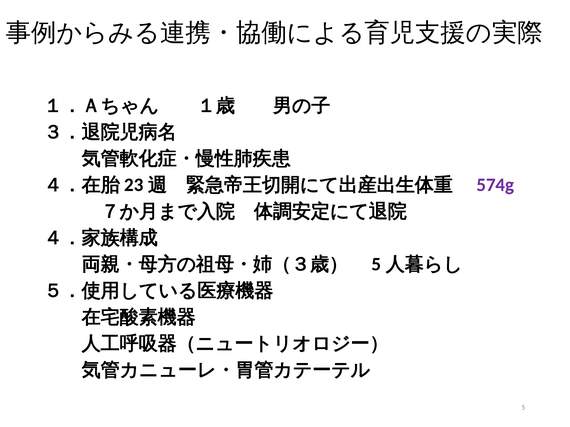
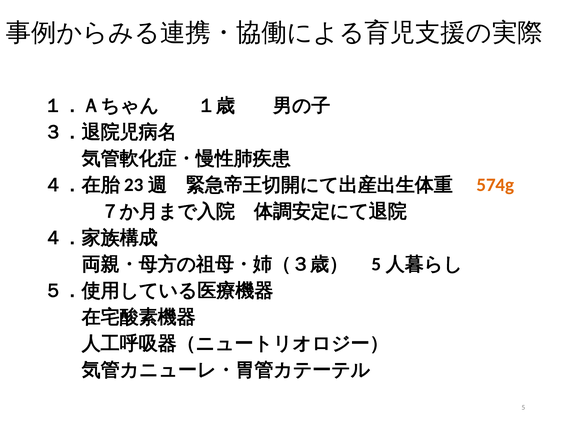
574g colour: purple -> orange
